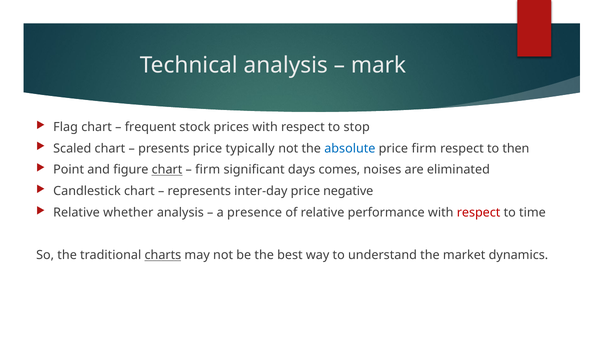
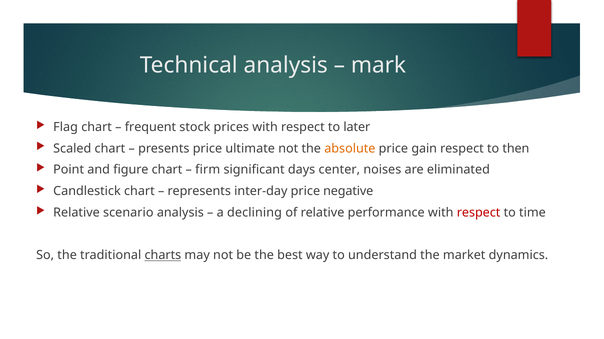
stop: stop -> later
typically: typically -> ultimate
absolute colour: blue -> orange
price firm: firm -> gain
chart at (167, 170) underline: present -> none
comes: comes -> center
whether: whether -> scenario
presence: presence -> declining
